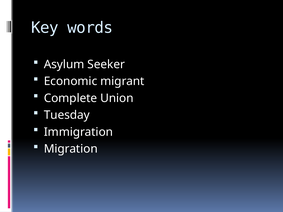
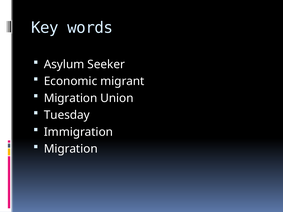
Complete at (71, 98): Complete -> Migration
